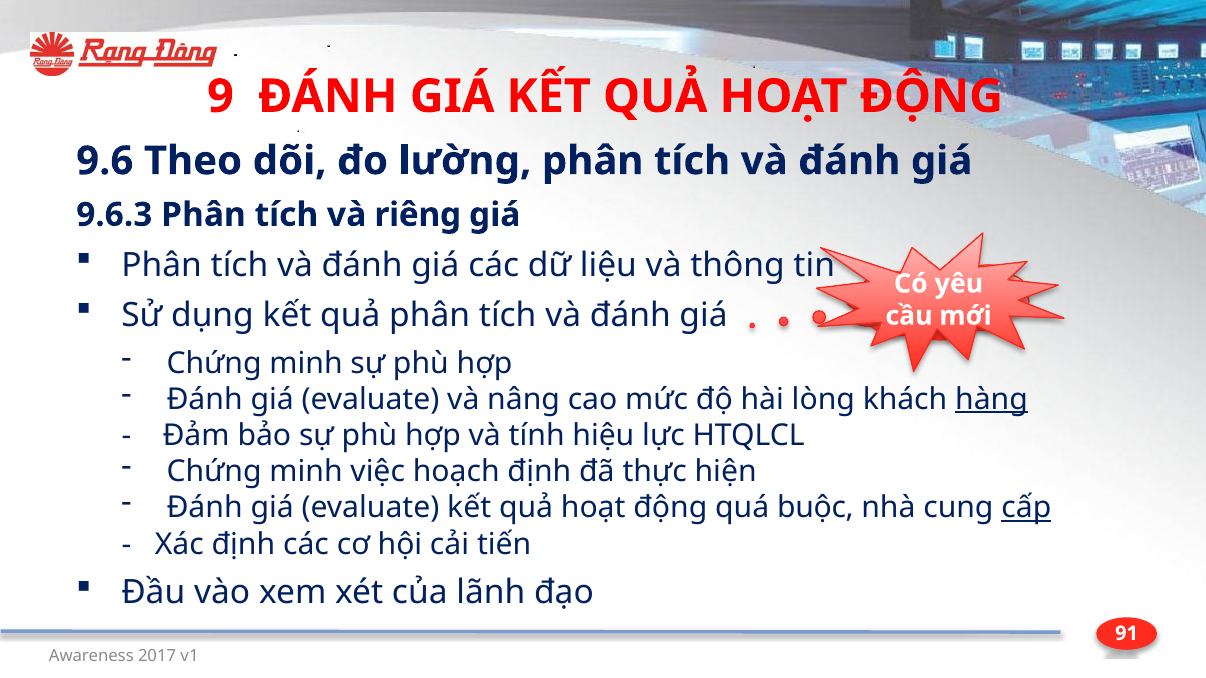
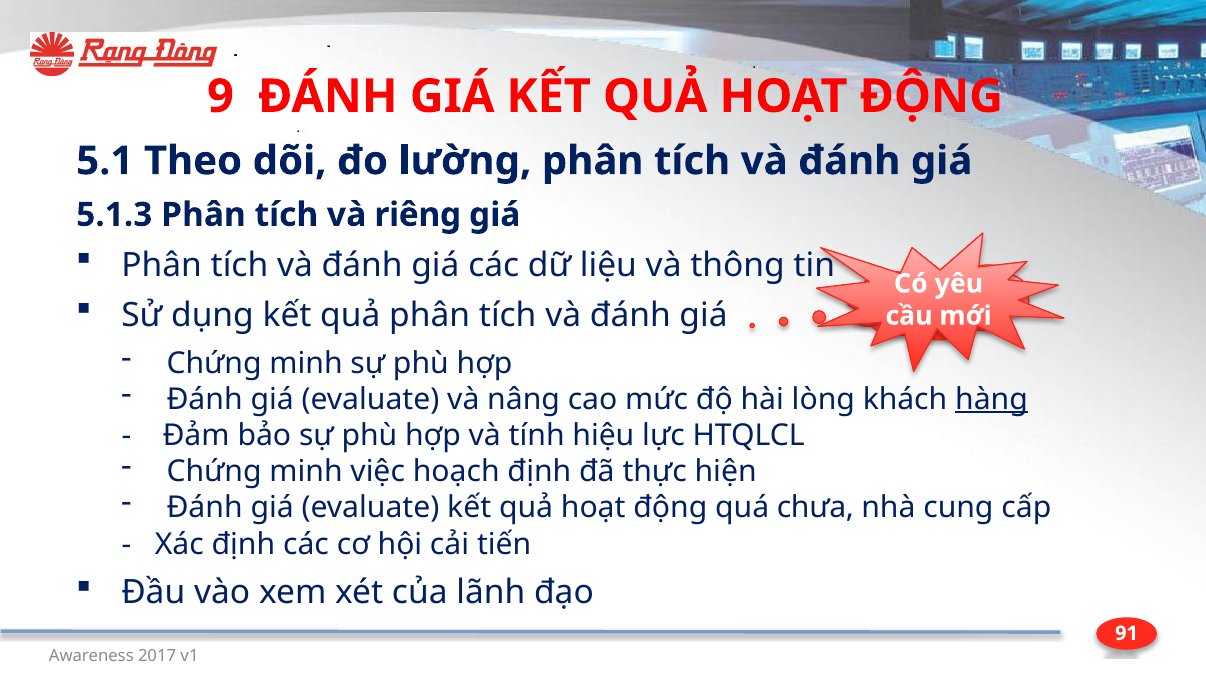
9.6: 9.6 -> 5.1
9.6.3: 9.6.3 -> 5.1.3
buộc: buộc -> chưa
cấp underline: present -> none
